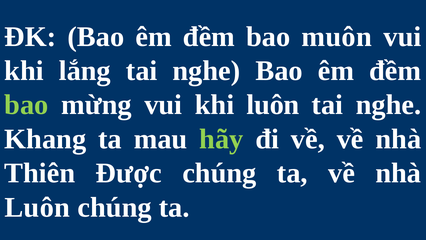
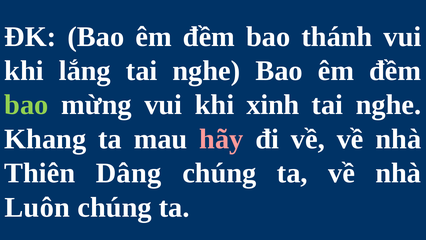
muôn: muôn -> thánh
khi luôn: luôn -> xinh
hãy colour: light green -> pink
Được: Được -> Dâng
